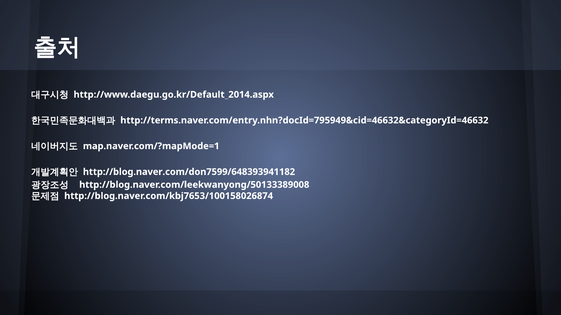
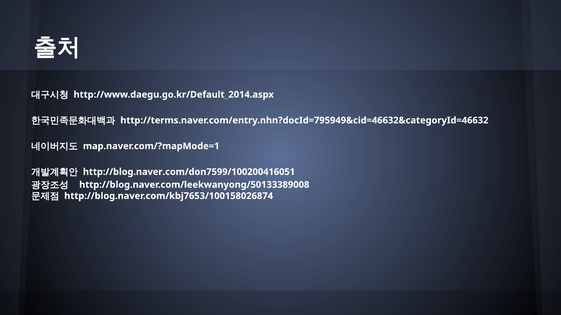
http://blog.naver.com/don7599/648393941182: http://blog.naver.com/don7599/648393941182 -> http://blog.naver.com/don7599/100200416051
